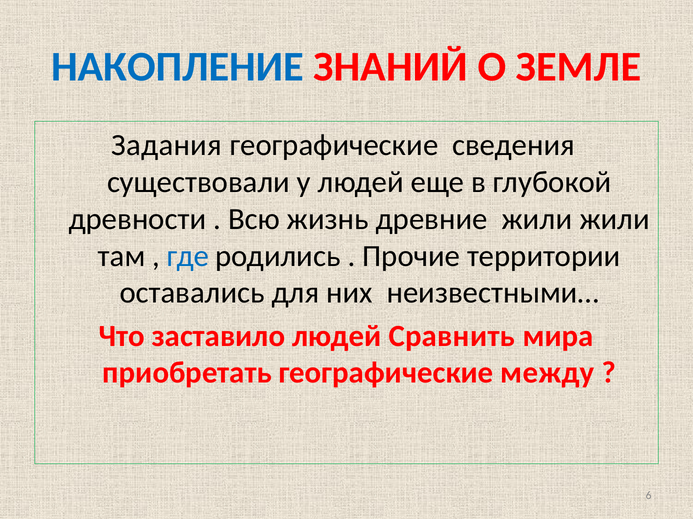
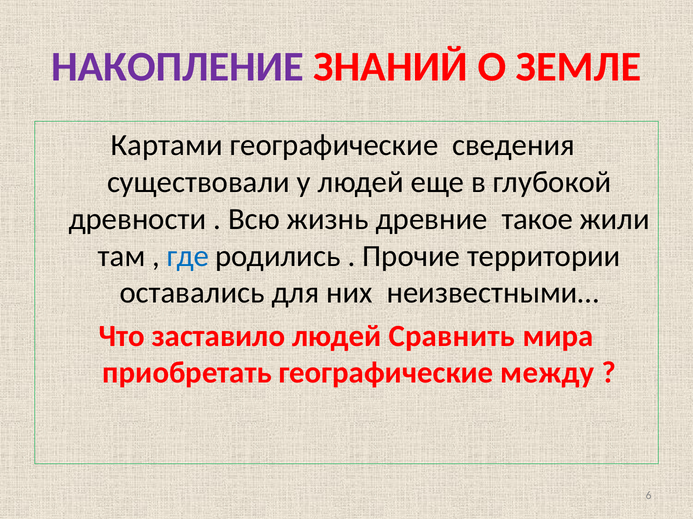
НАКОПЛЕНИЕ colour: blue -> purple
Задания: Задания -> Картами
древние жили: жили -> такое
